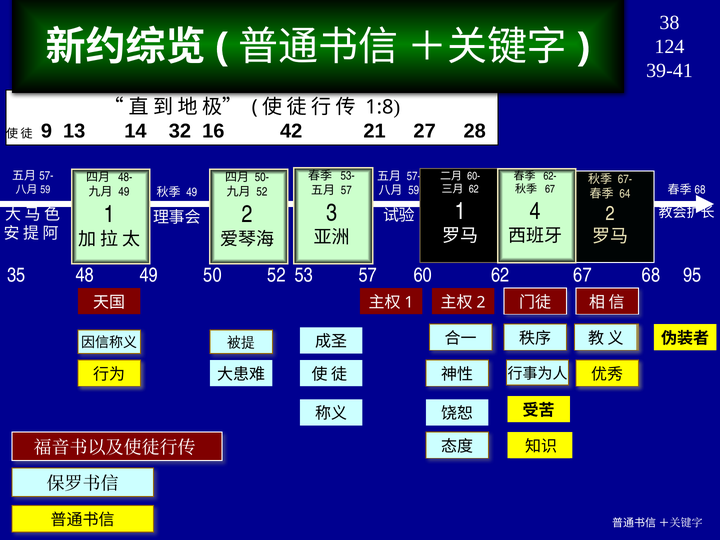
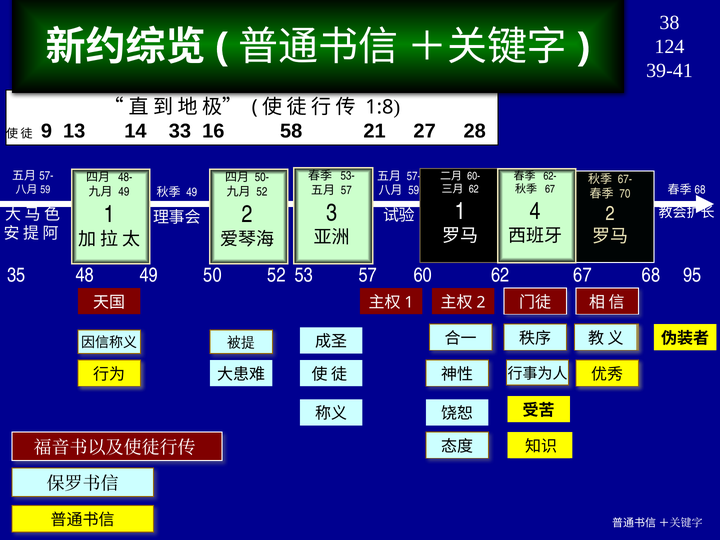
32: 32 -> 33
42: 42 -> 58
64: 64 -> 70
